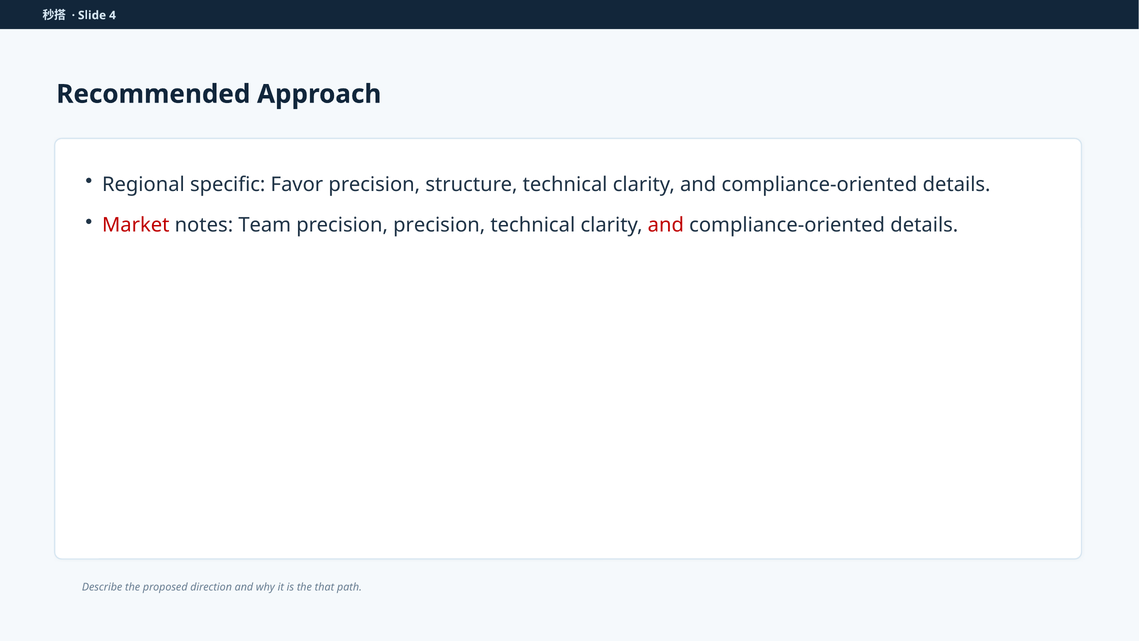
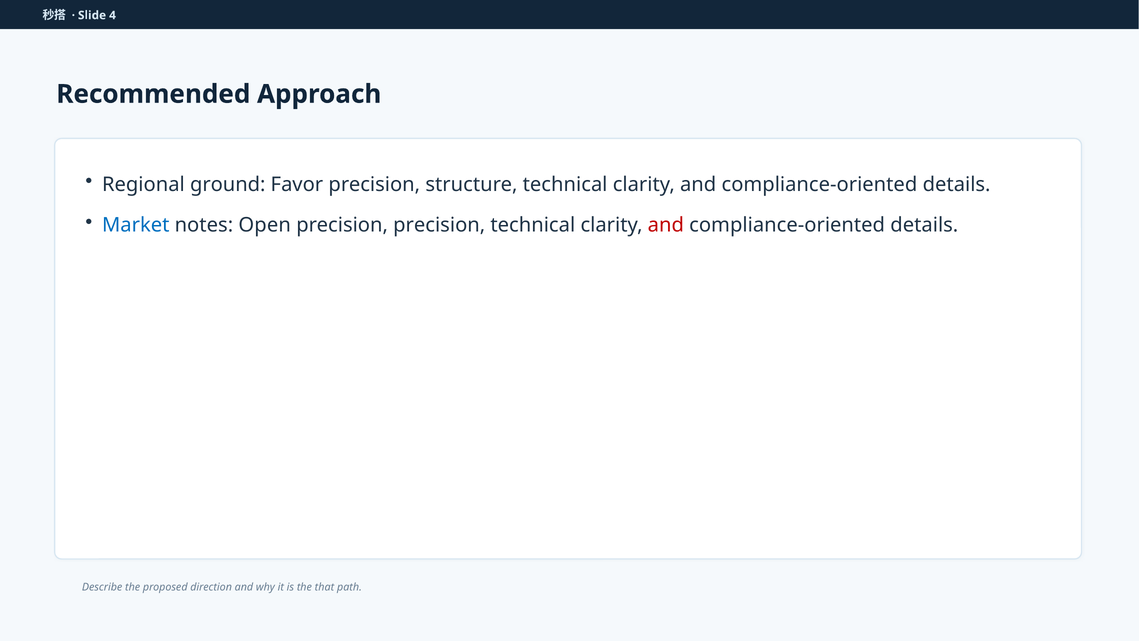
specific: specific -> ground
Market colour: red -> blue
Team: Team -> Open
